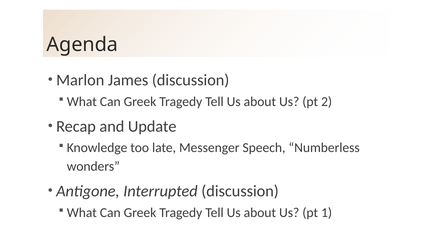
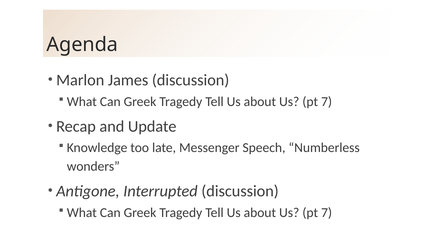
2 at (327, 101): 2 -> 7
1 at (327, 212): 1 -> 7
